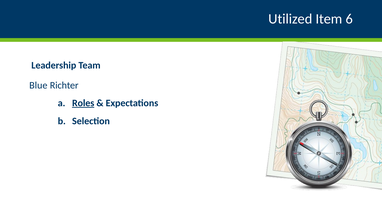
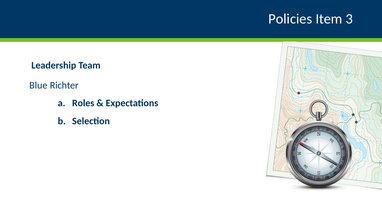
Utilized: Utilized -> Policies
6: 6 -> 3
Roles underline: present -> none
